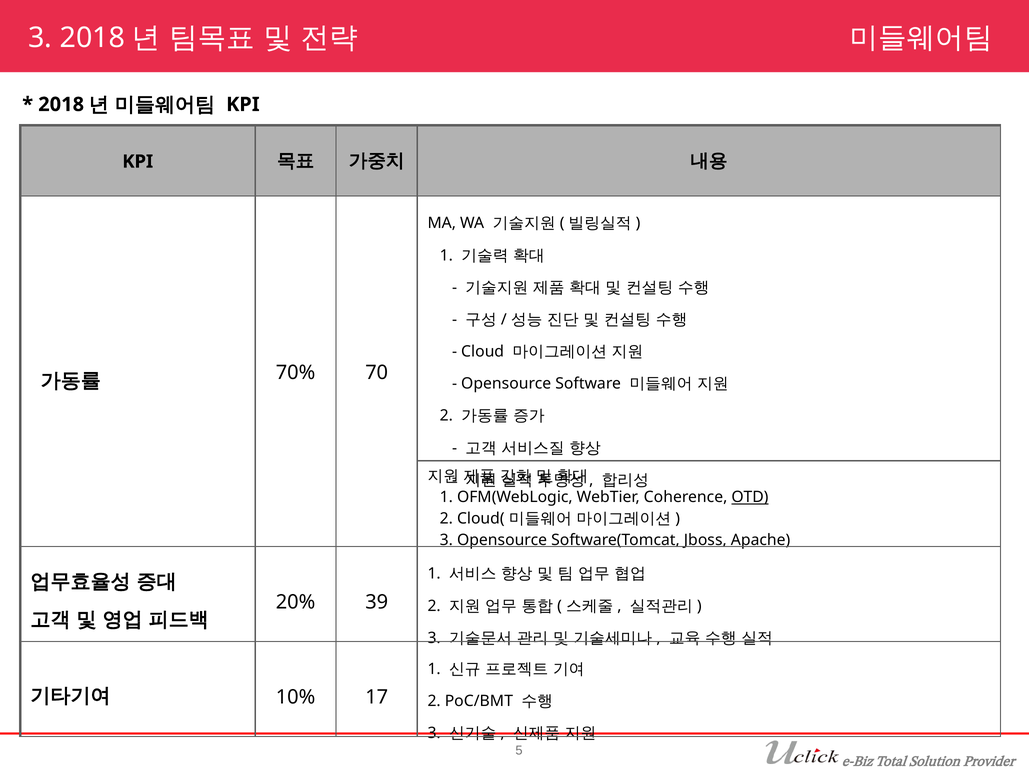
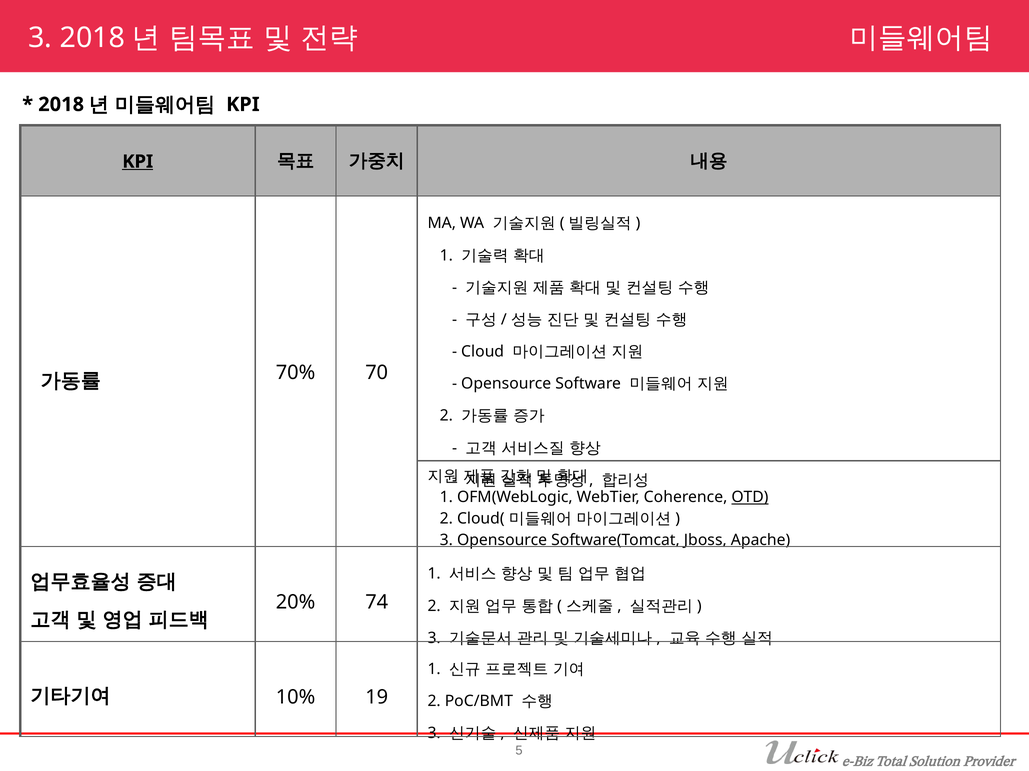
KPI at (138, 162) underline: none -> present
39: 39 -> 74
17: 17 -> 19
